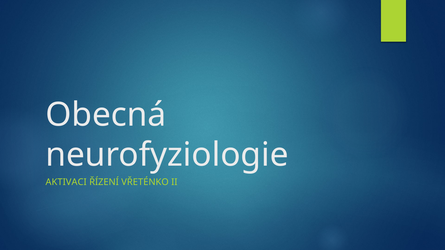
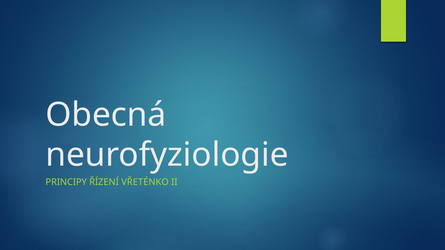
AKTIVACI: AKTIVACI -> PRINCIPY
